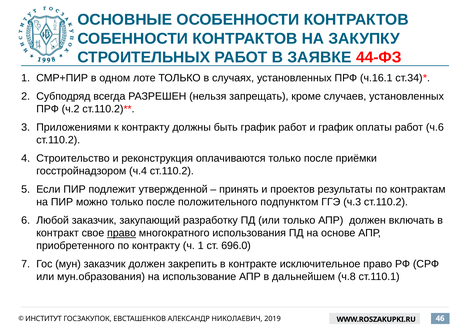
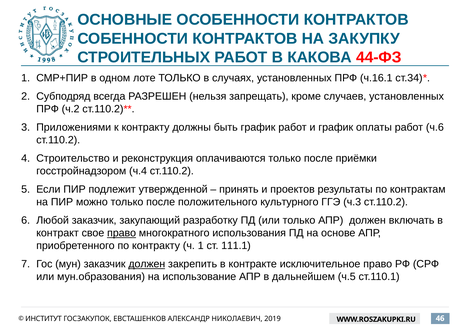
ЗАЯВКЕ: ЗАЯВКЕ -> КАКОВА
подпунктом: подпунктом -> культурного
696.0: 696.0 -> 111.1
должен at (147, 264) underline: none -> present
ч.8: ч.8 -> ч.5
